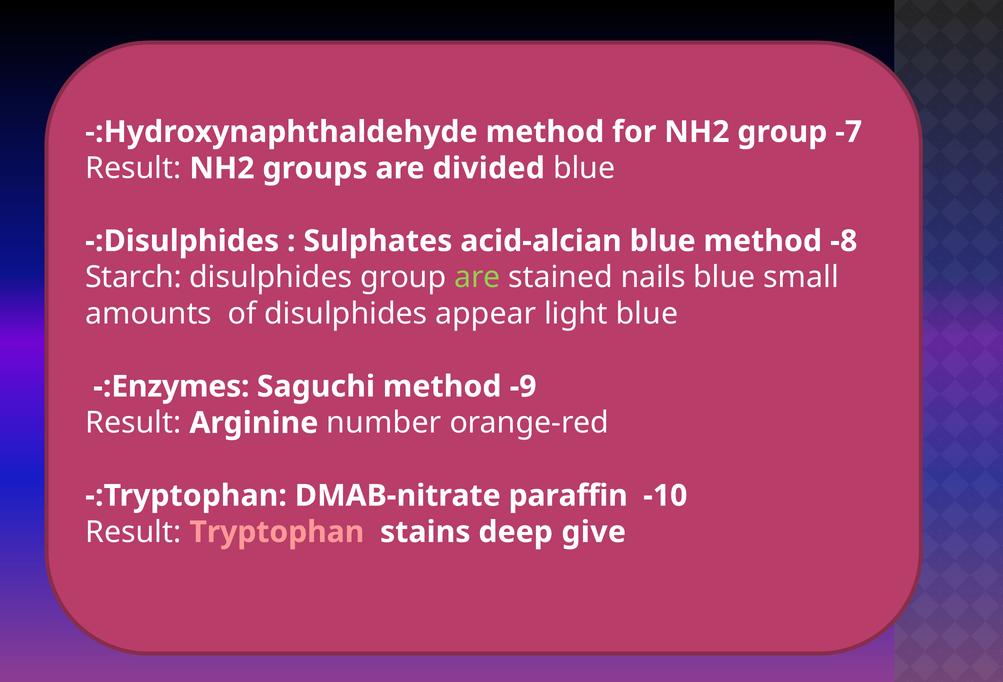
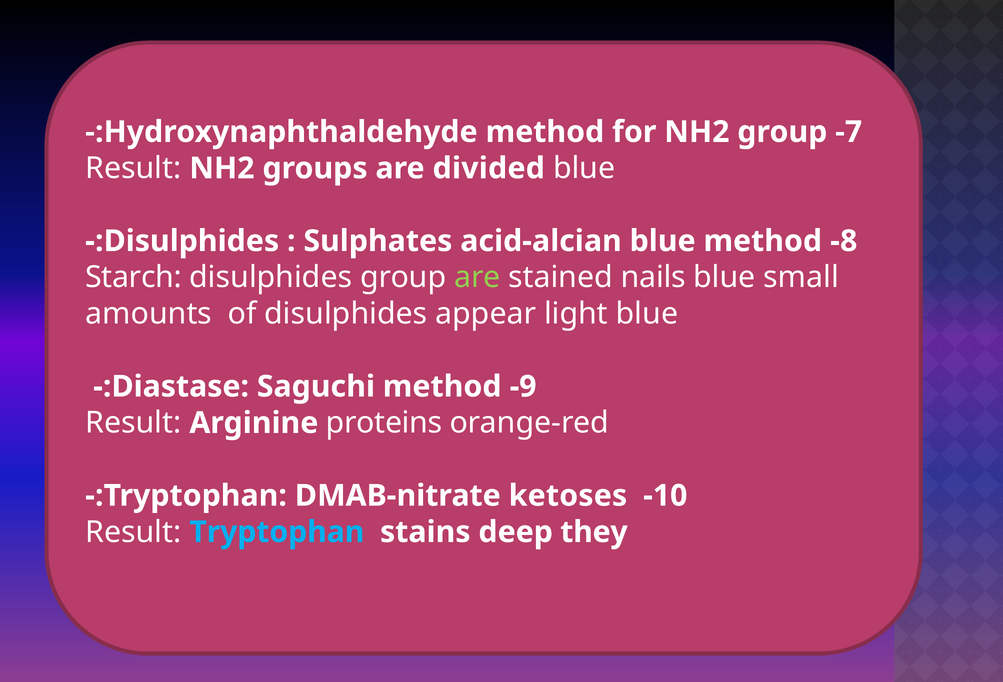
Enzymes: Enzymes -> Diastase
number: number -> proteins
paraffin: paraffin -> ketoses
Tryptophan at (277, 532) colour: pink -> light blue
give: give -> they
